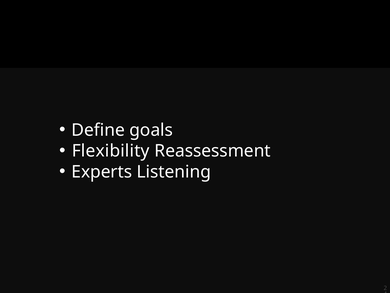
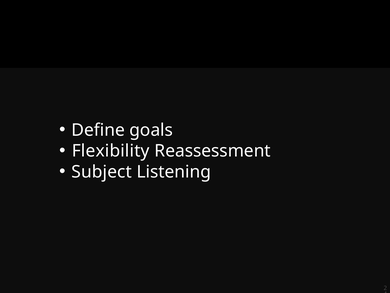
Experts: Experts -> Subject
